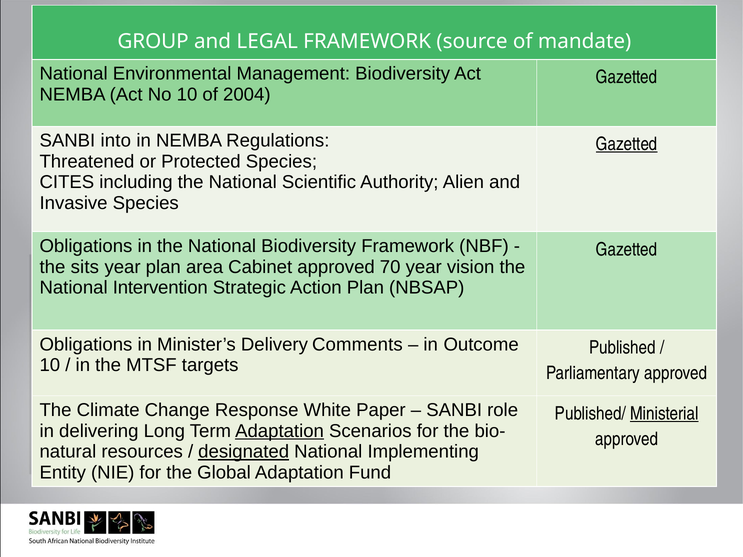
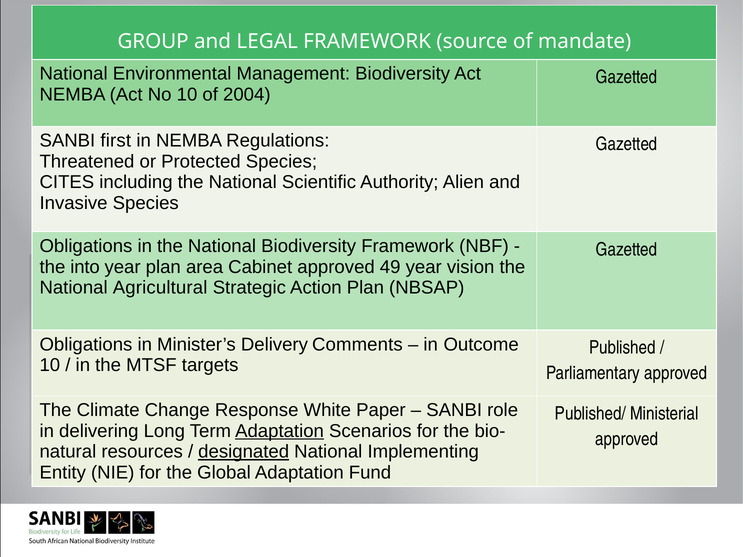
into: into -> first
Gazetted at (627, 144) underline: present -> none
sits: sits -> into
70: 70 -> 49
Intervention: Intervention -> Agricultural
Ministerial underline: present -> none
